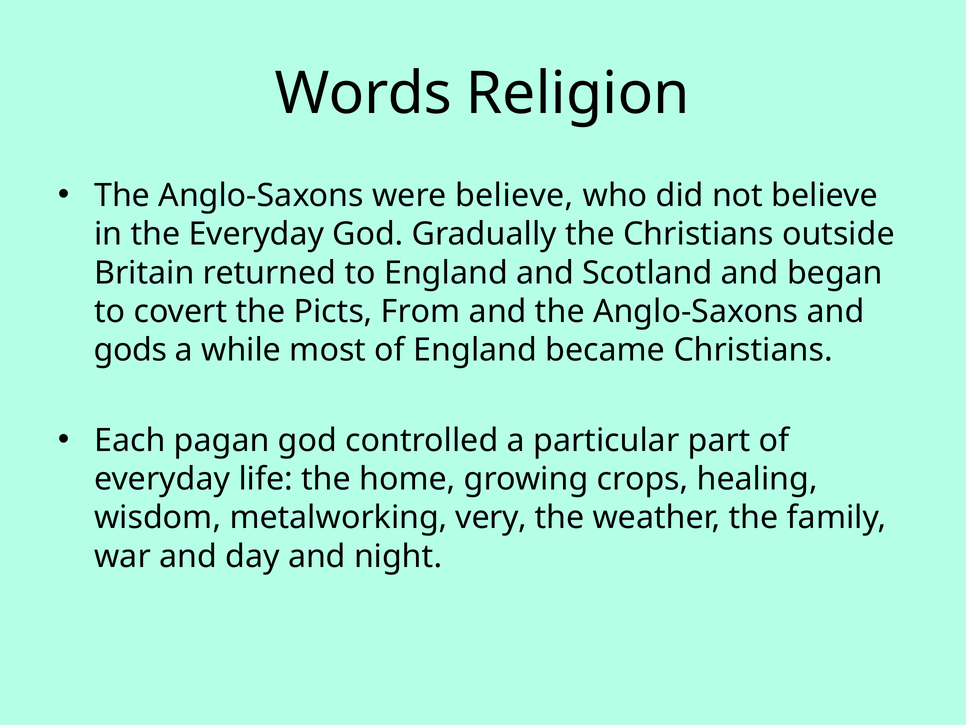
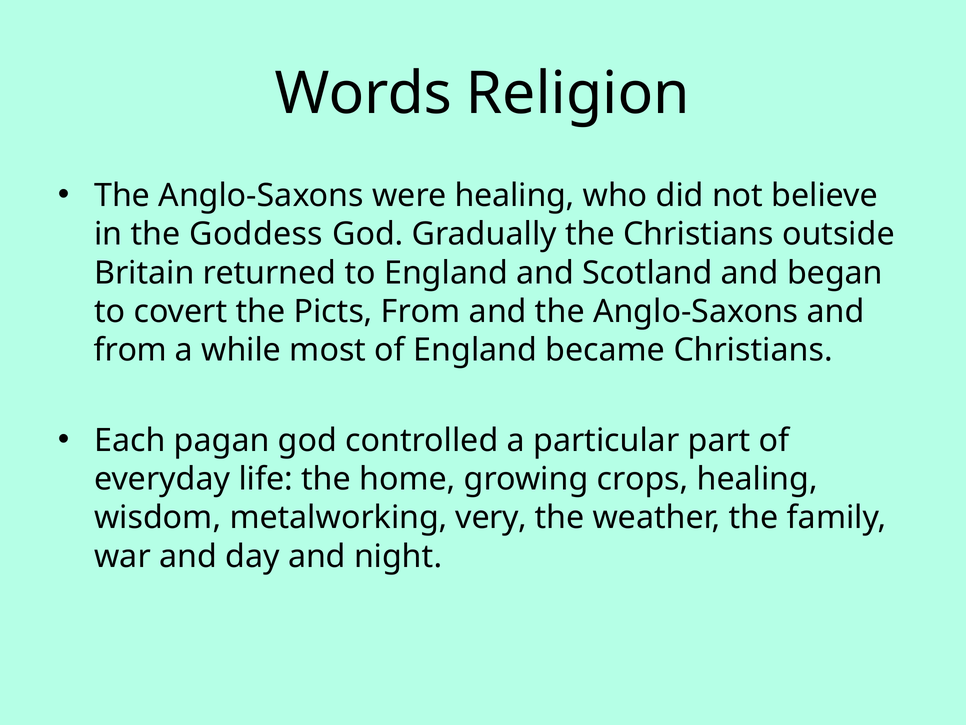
were believe: believe -> healing
the Everyday: Everyday -> Goddess
gods at (130, 350): gods -> from
